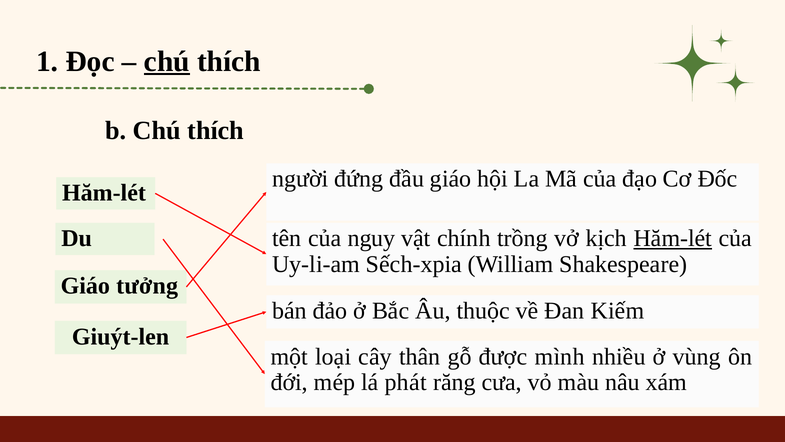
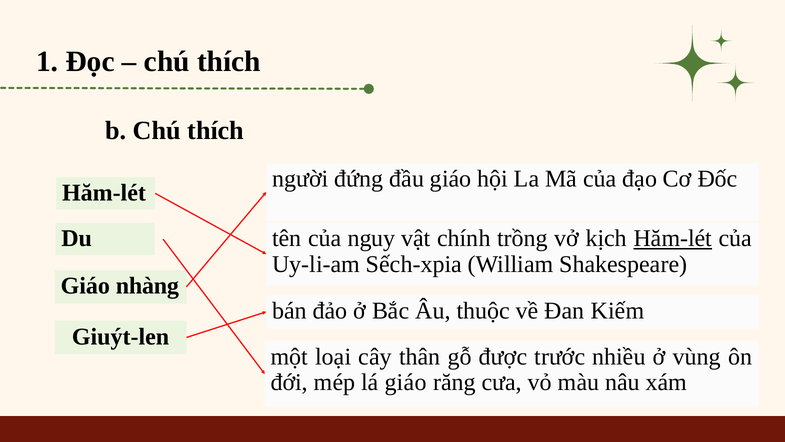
chú at (167, 61) underline: present -> none
tưởng: tưởng -> nhàng
mình: mình -> trước
lá phát: phát -> giáo
